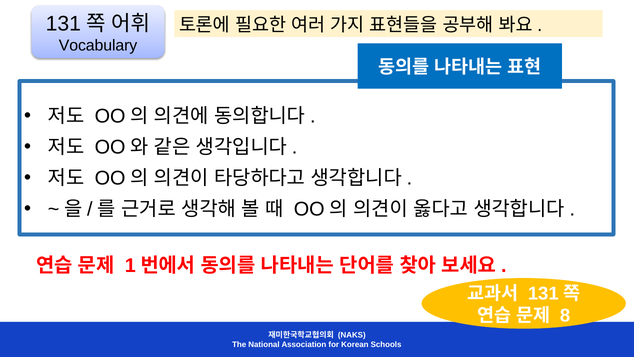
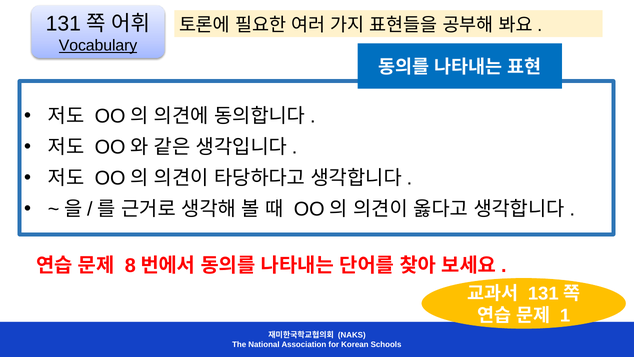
Vocabulary underline: none -> present
1: 1 -> 8
8: 8 -> 1
